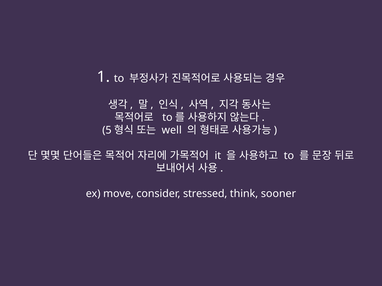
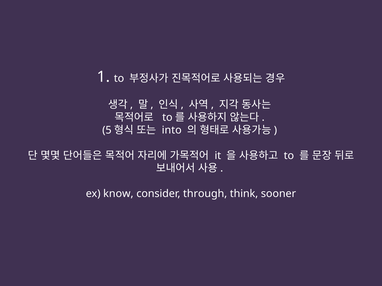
well: well -> into
move: move -> know
stressed: stressed -> through
